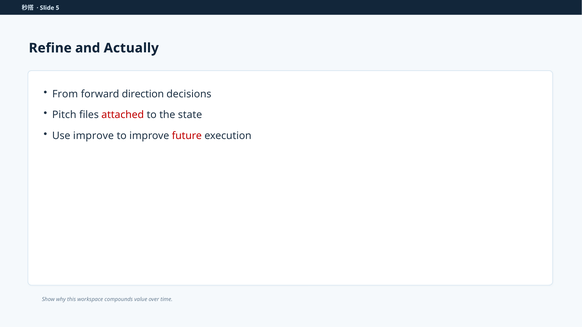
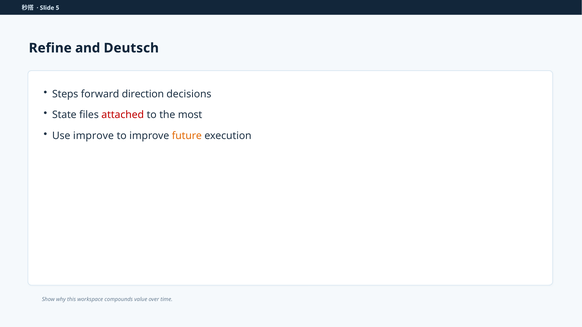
Actually: Actually -> Deutsch
From: From -> Steps
Pitch: Pitch -> State
state: state -> most
future colour: red -> orange
